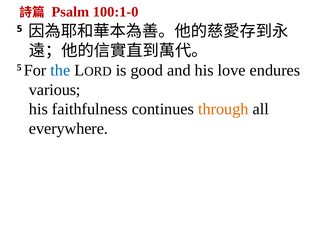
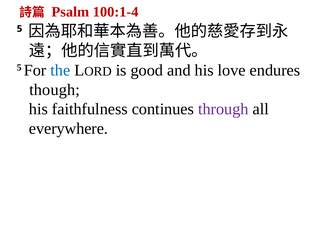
100:1-0: 100:1-0 -> 100:1-4
various: various -> though
through colour: orange -> purple
